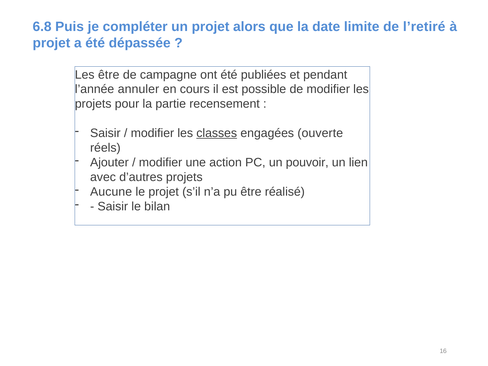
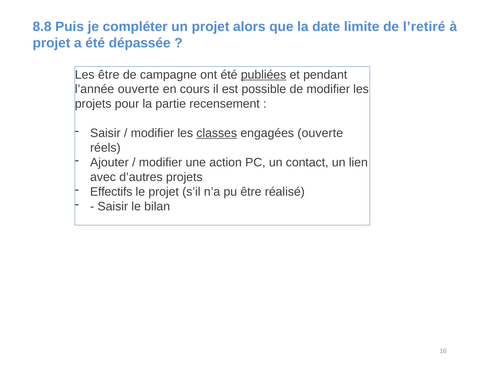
6.8: 6.8 -> 8.8
publiées underline: none -> present
l’année annuler: annuler -> ouverte
pouvoir: pouvoir -> contact
Aucune: Aucune -> Effectifs
